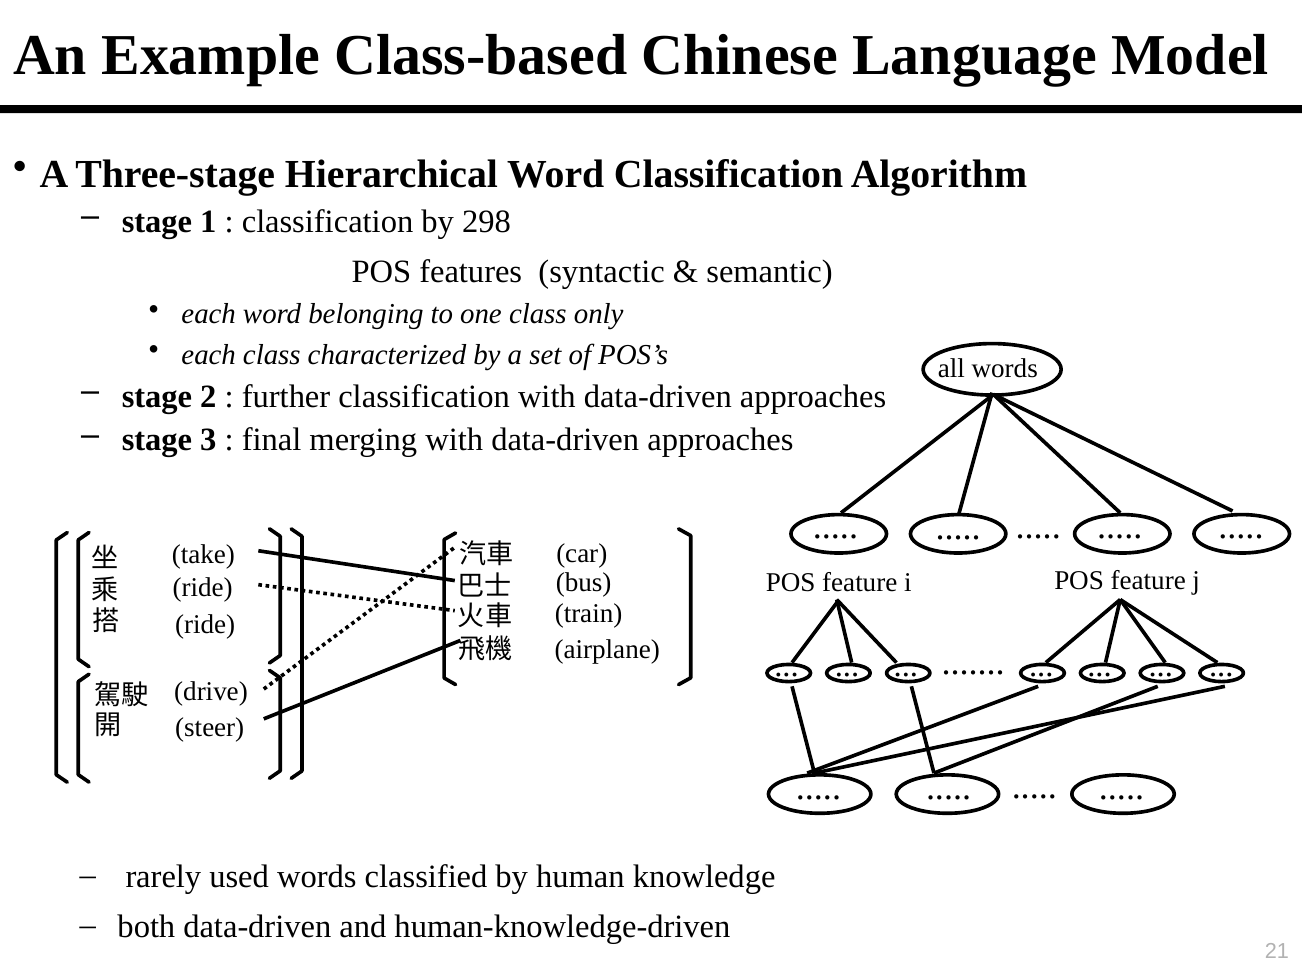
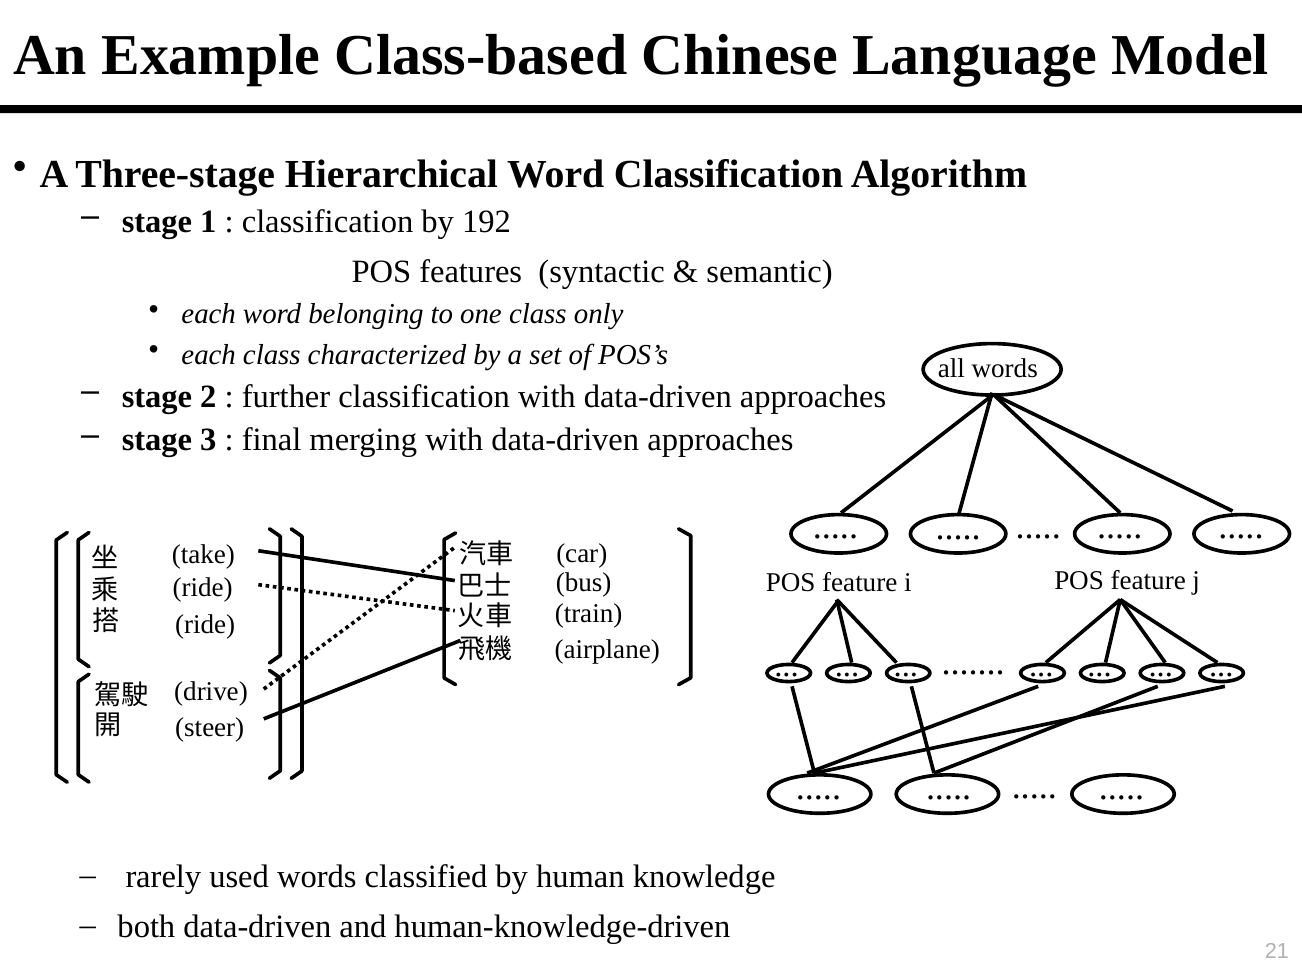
298: 298 -> 192
